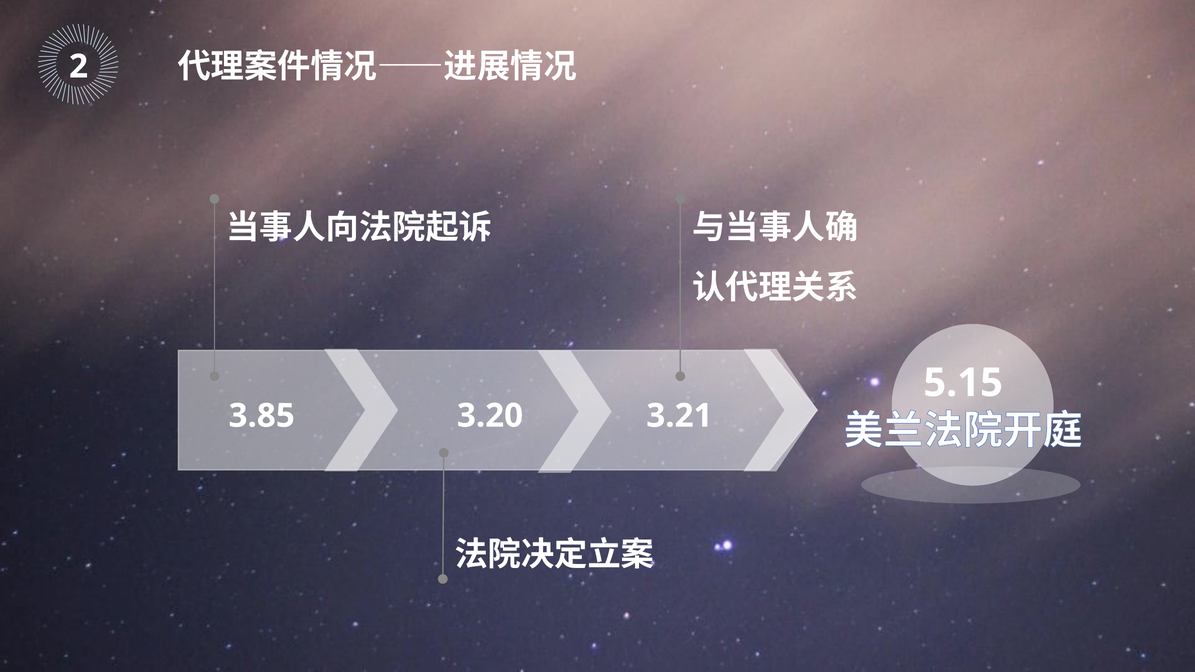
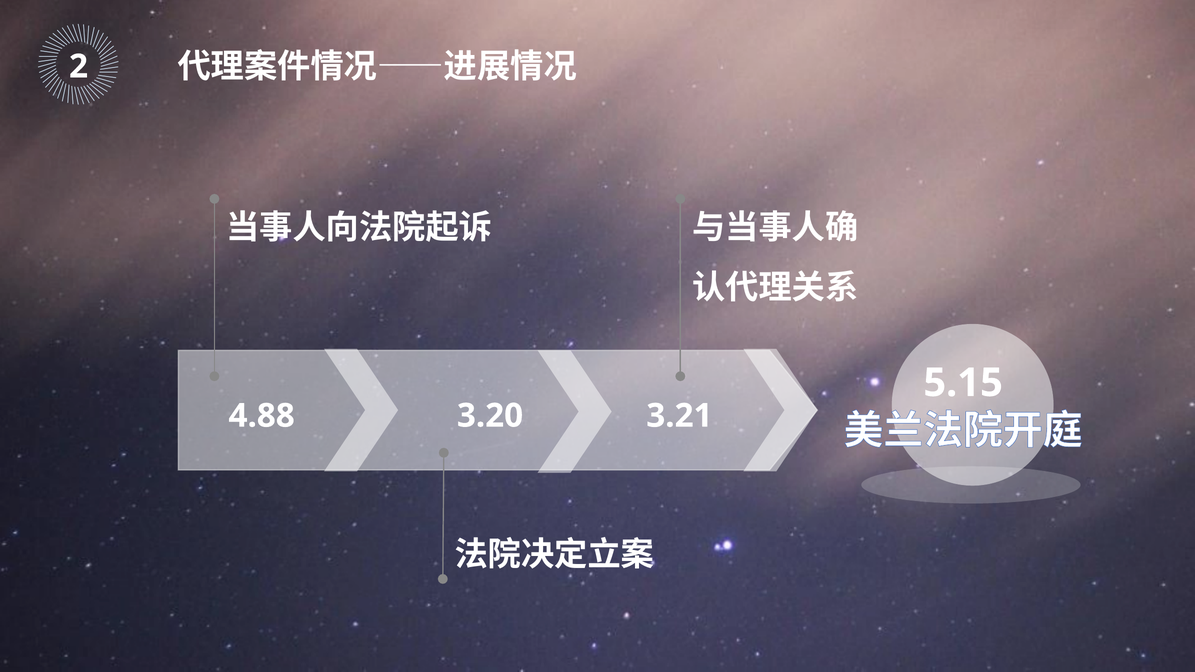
3.85: 3.85 -> 4.88
